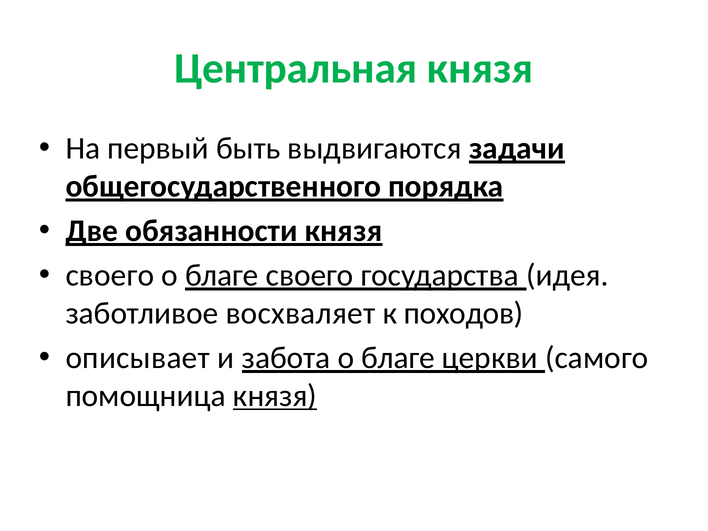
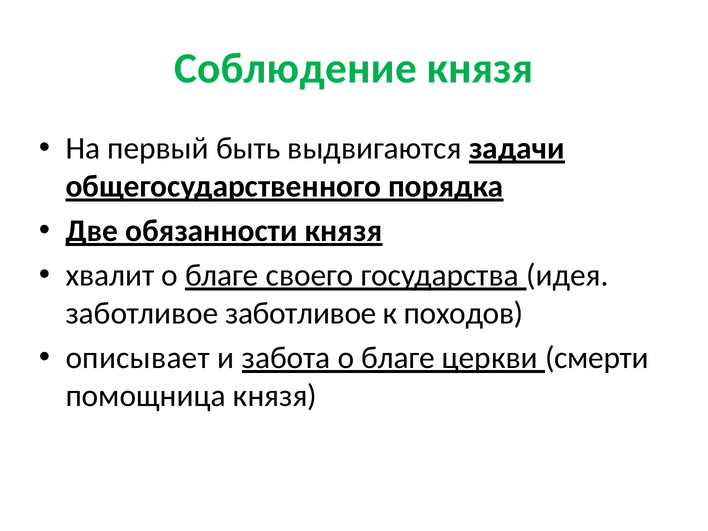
Центральная: Центральная -> Соблюдение
своего at (110, 276): своего -> хвалит
заботливое восхваляет: восхваляет -> заботливое
самого: самого -> смерти
князя at (275, 396) underline: present -> none
